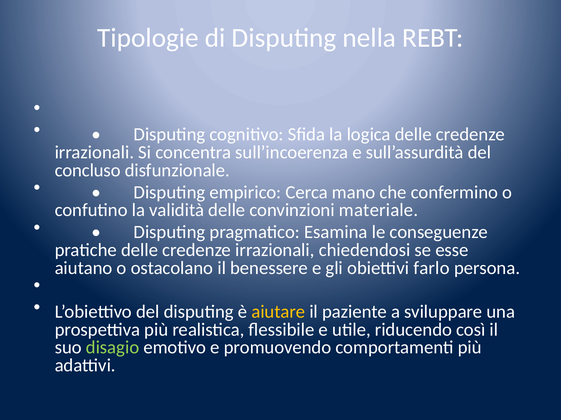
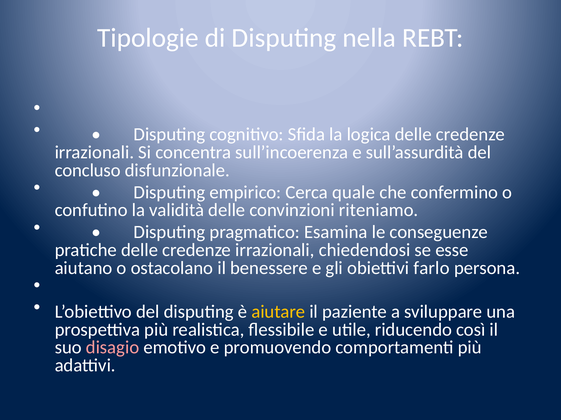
mano: mano -> quale
materiale: materiale -> riteniamo
disagio colour: light green -> pink
